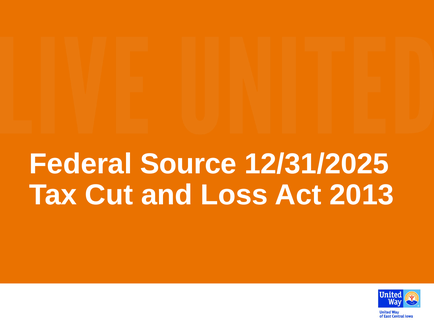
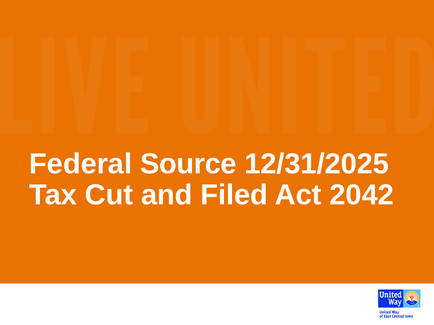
Loss: Loss -> Filed
2013: 2013 -> 2042
